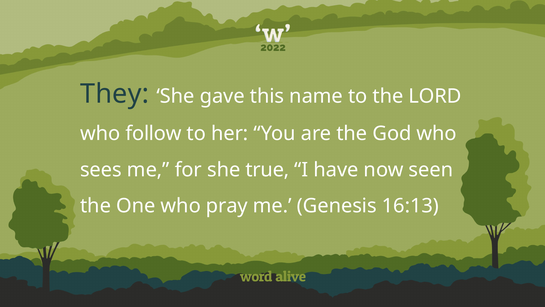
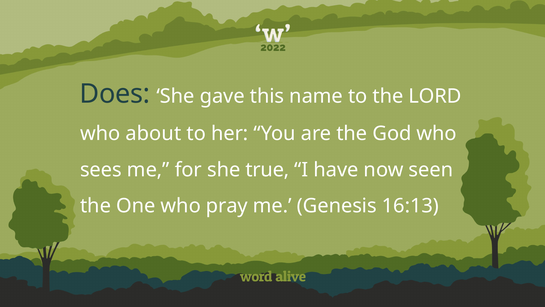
They: They -> Does
follow: follow -> about
